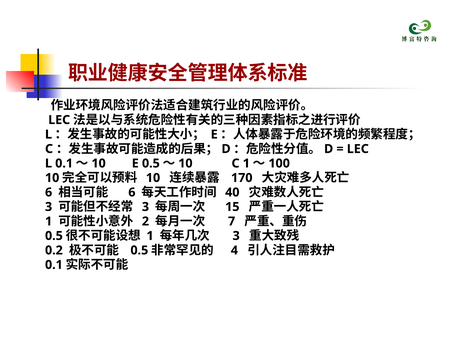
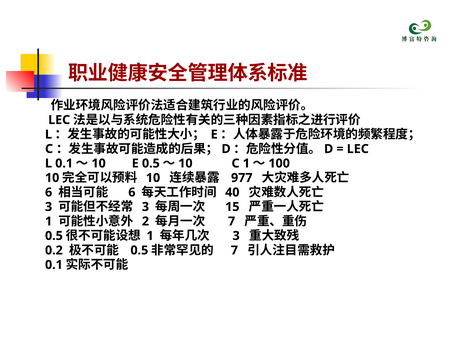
170: 170 -> 977
4 at (234, 250): 4 -> 7
